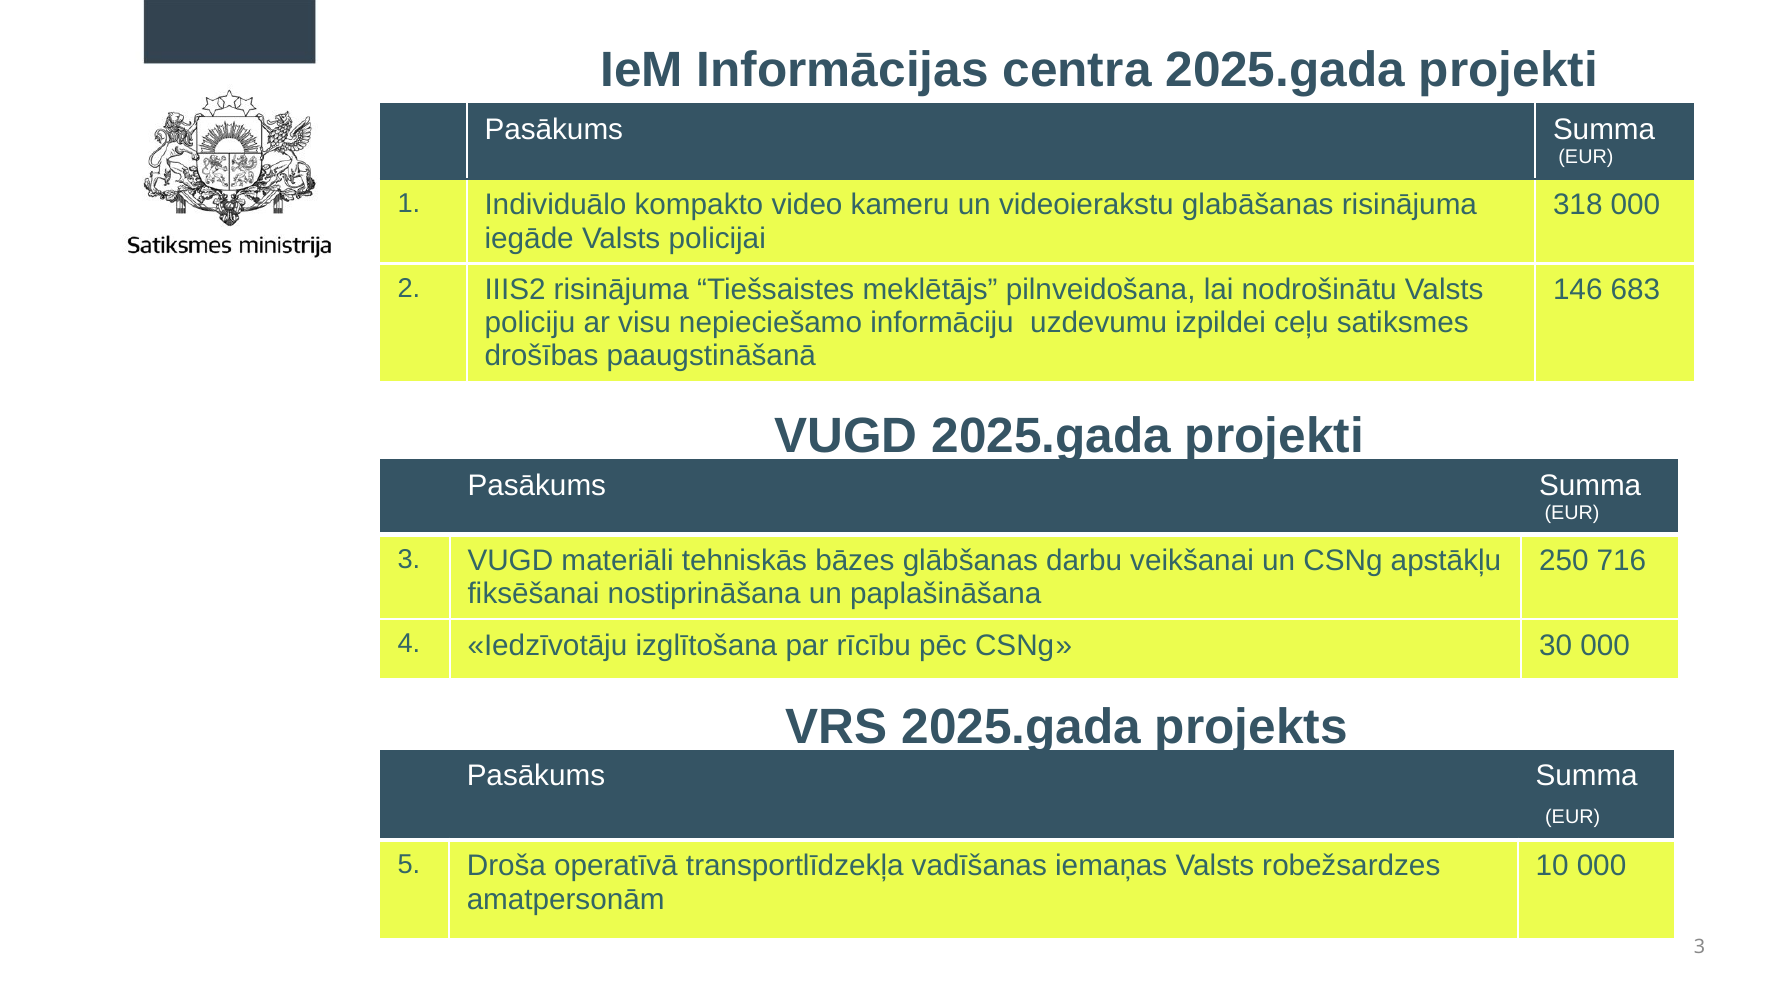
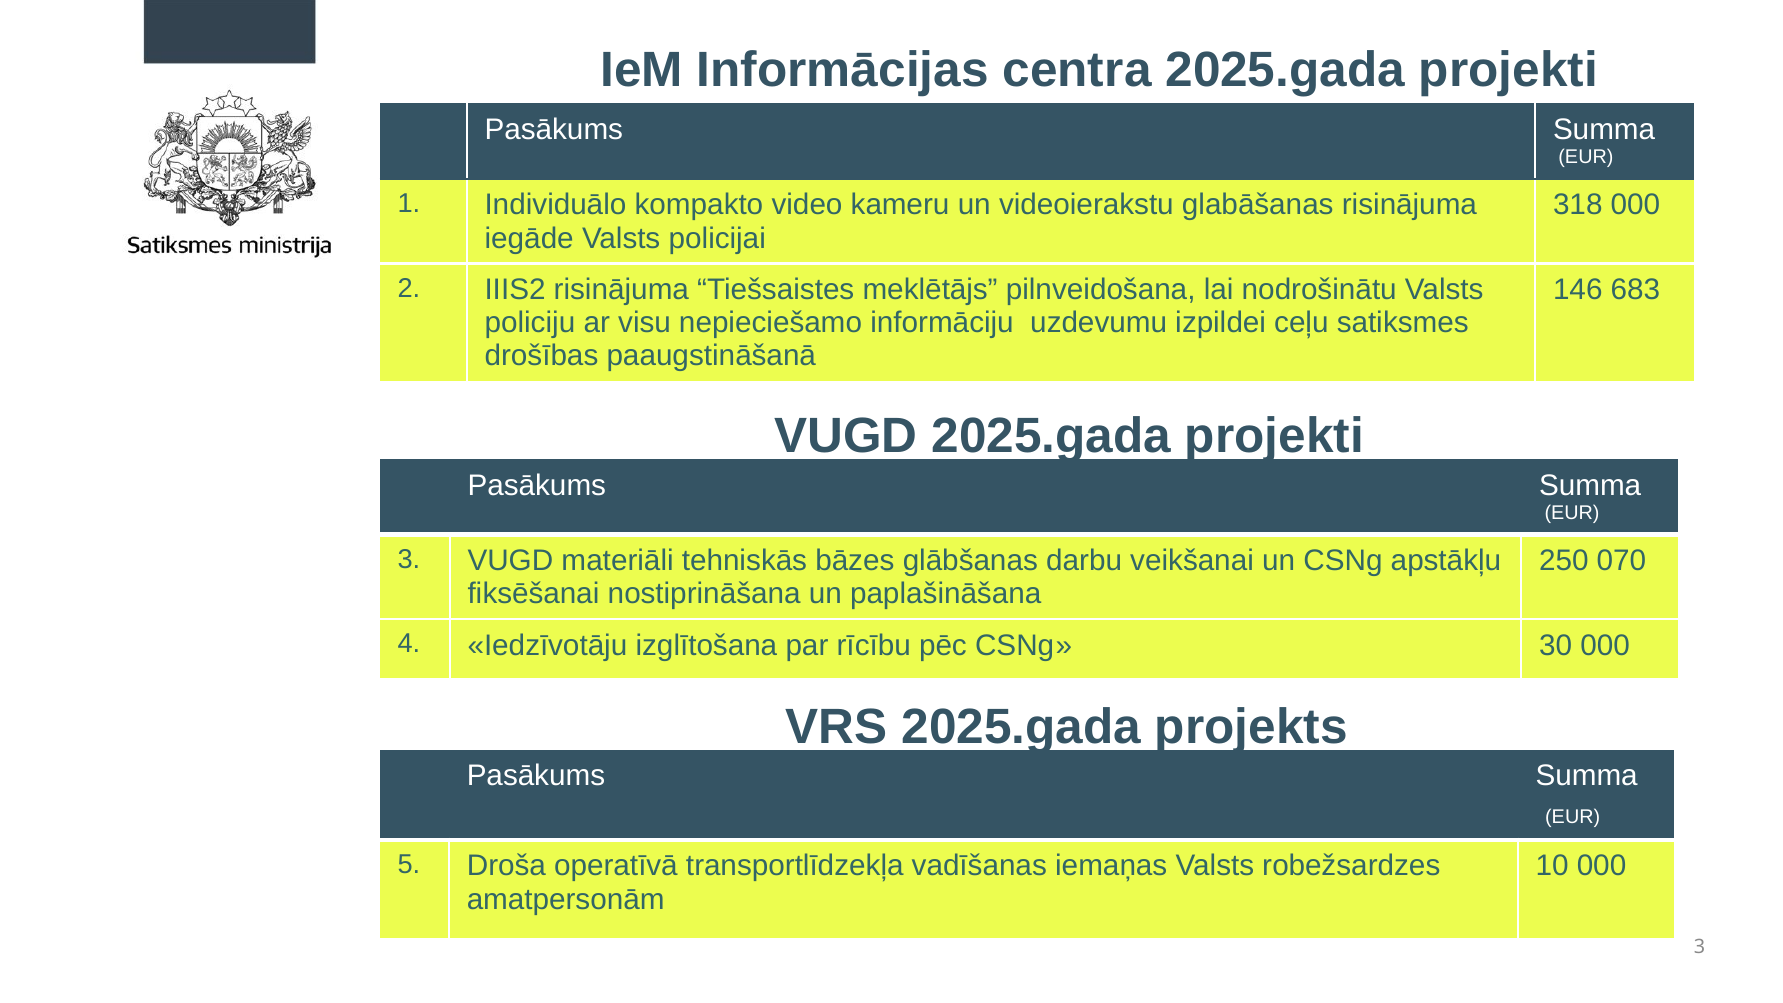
716: 716 -> 070
